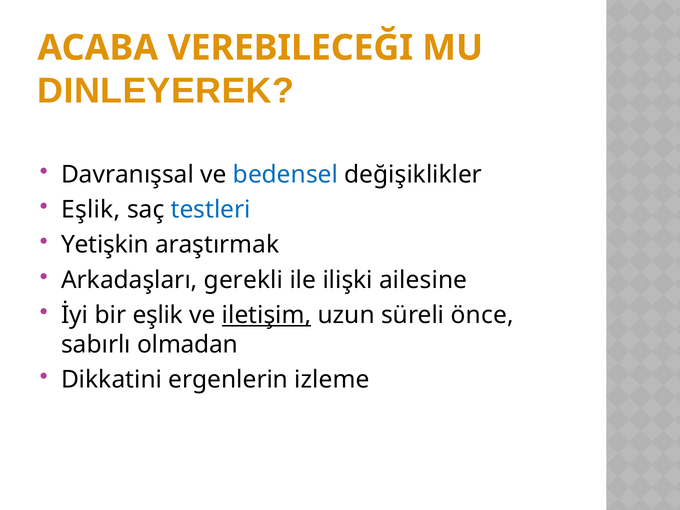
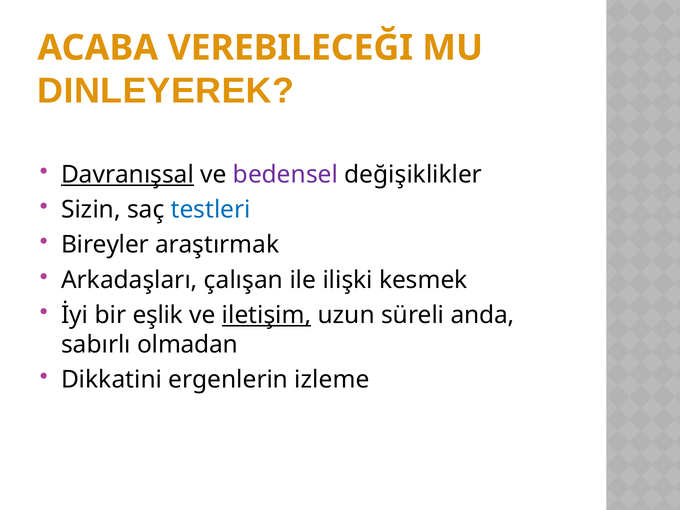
Davranışsal underline: none -> present
bedensel colour: blue -> purple
Eşlik at (91, 210): Eşlik -> Sizin
Yetişkin: Yetişkin -> Bireyler
gerekli: gerekli -> çalışan
ailesine: ailesine -> kesmek
önce: önce -> anda
